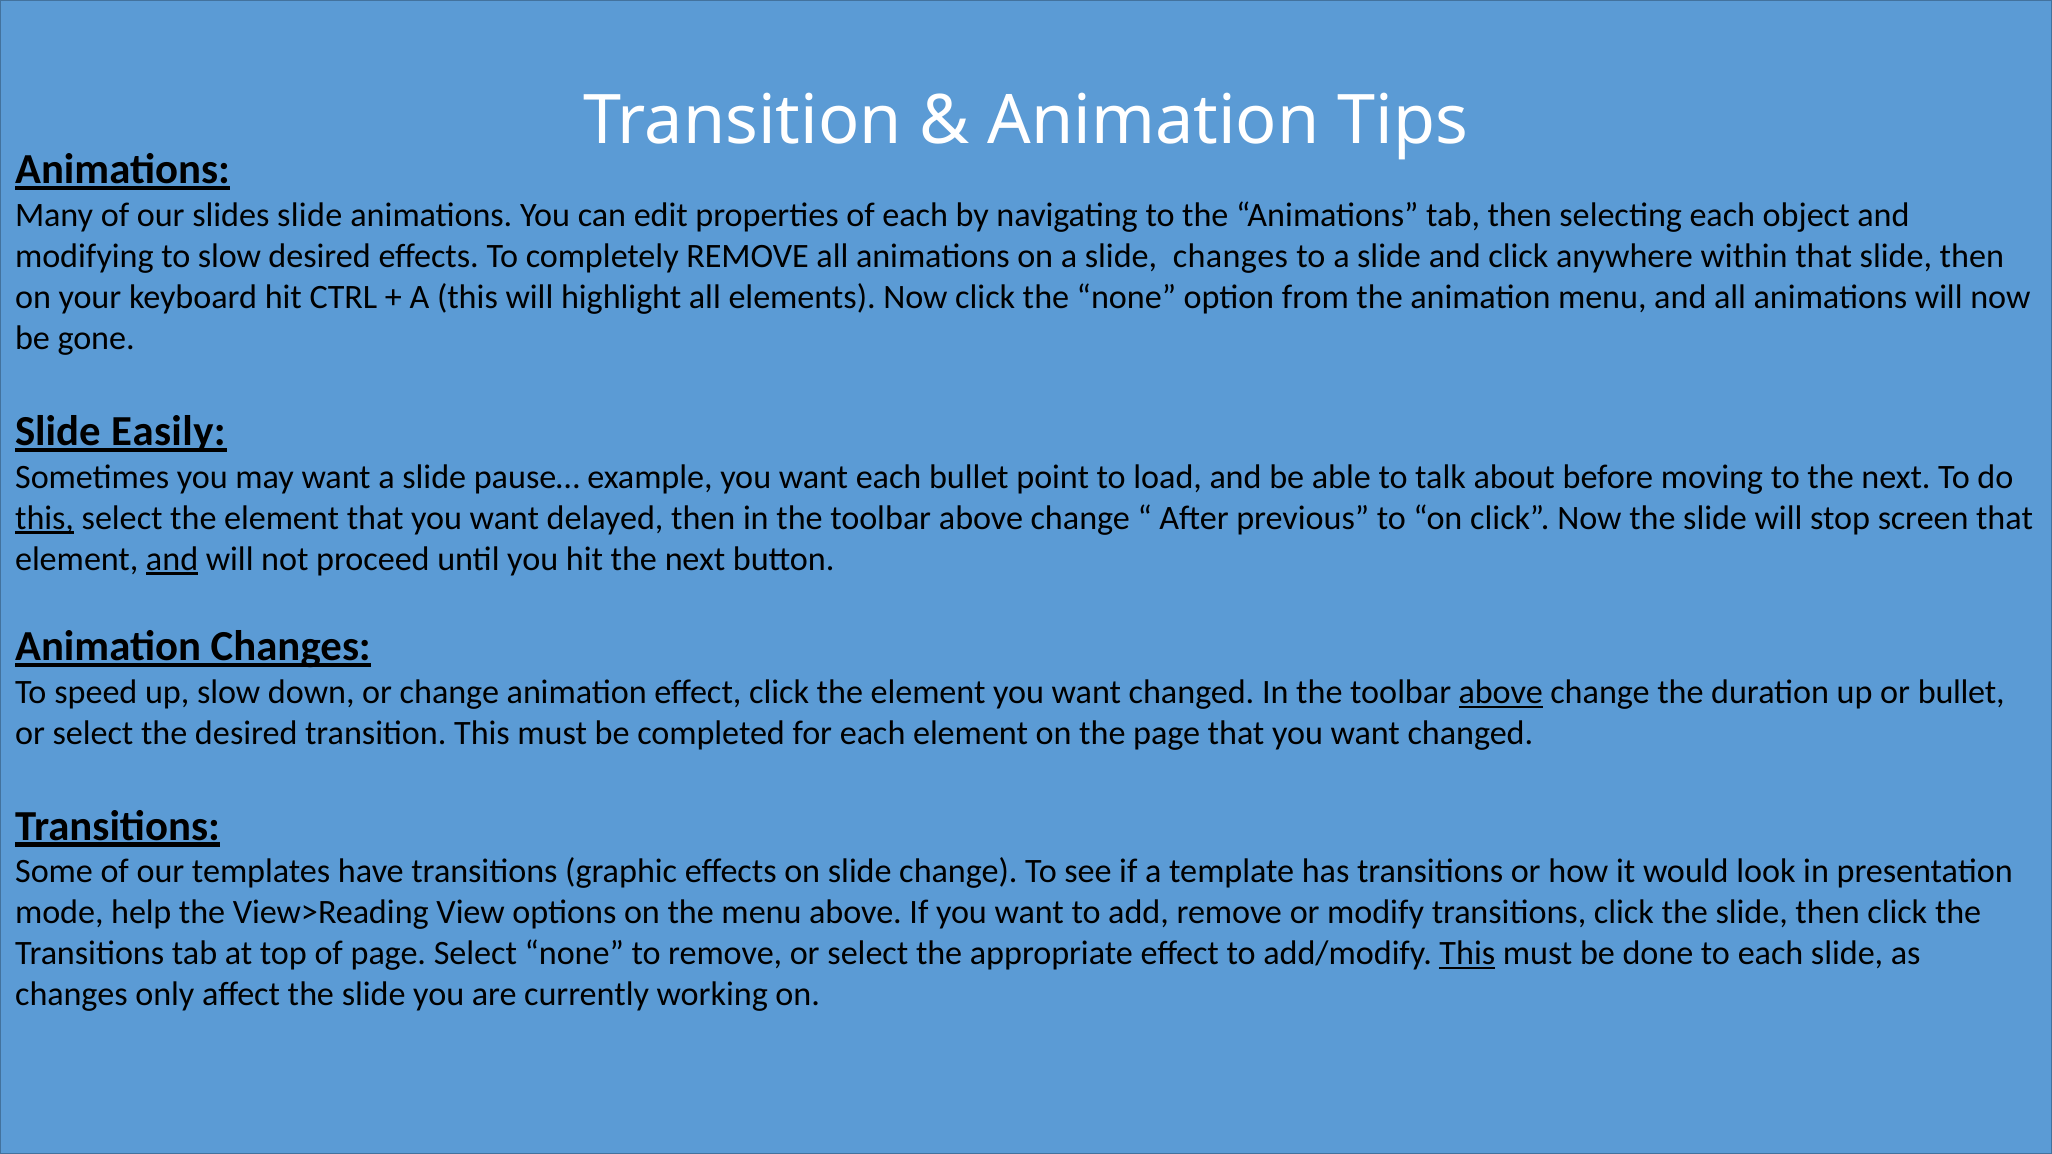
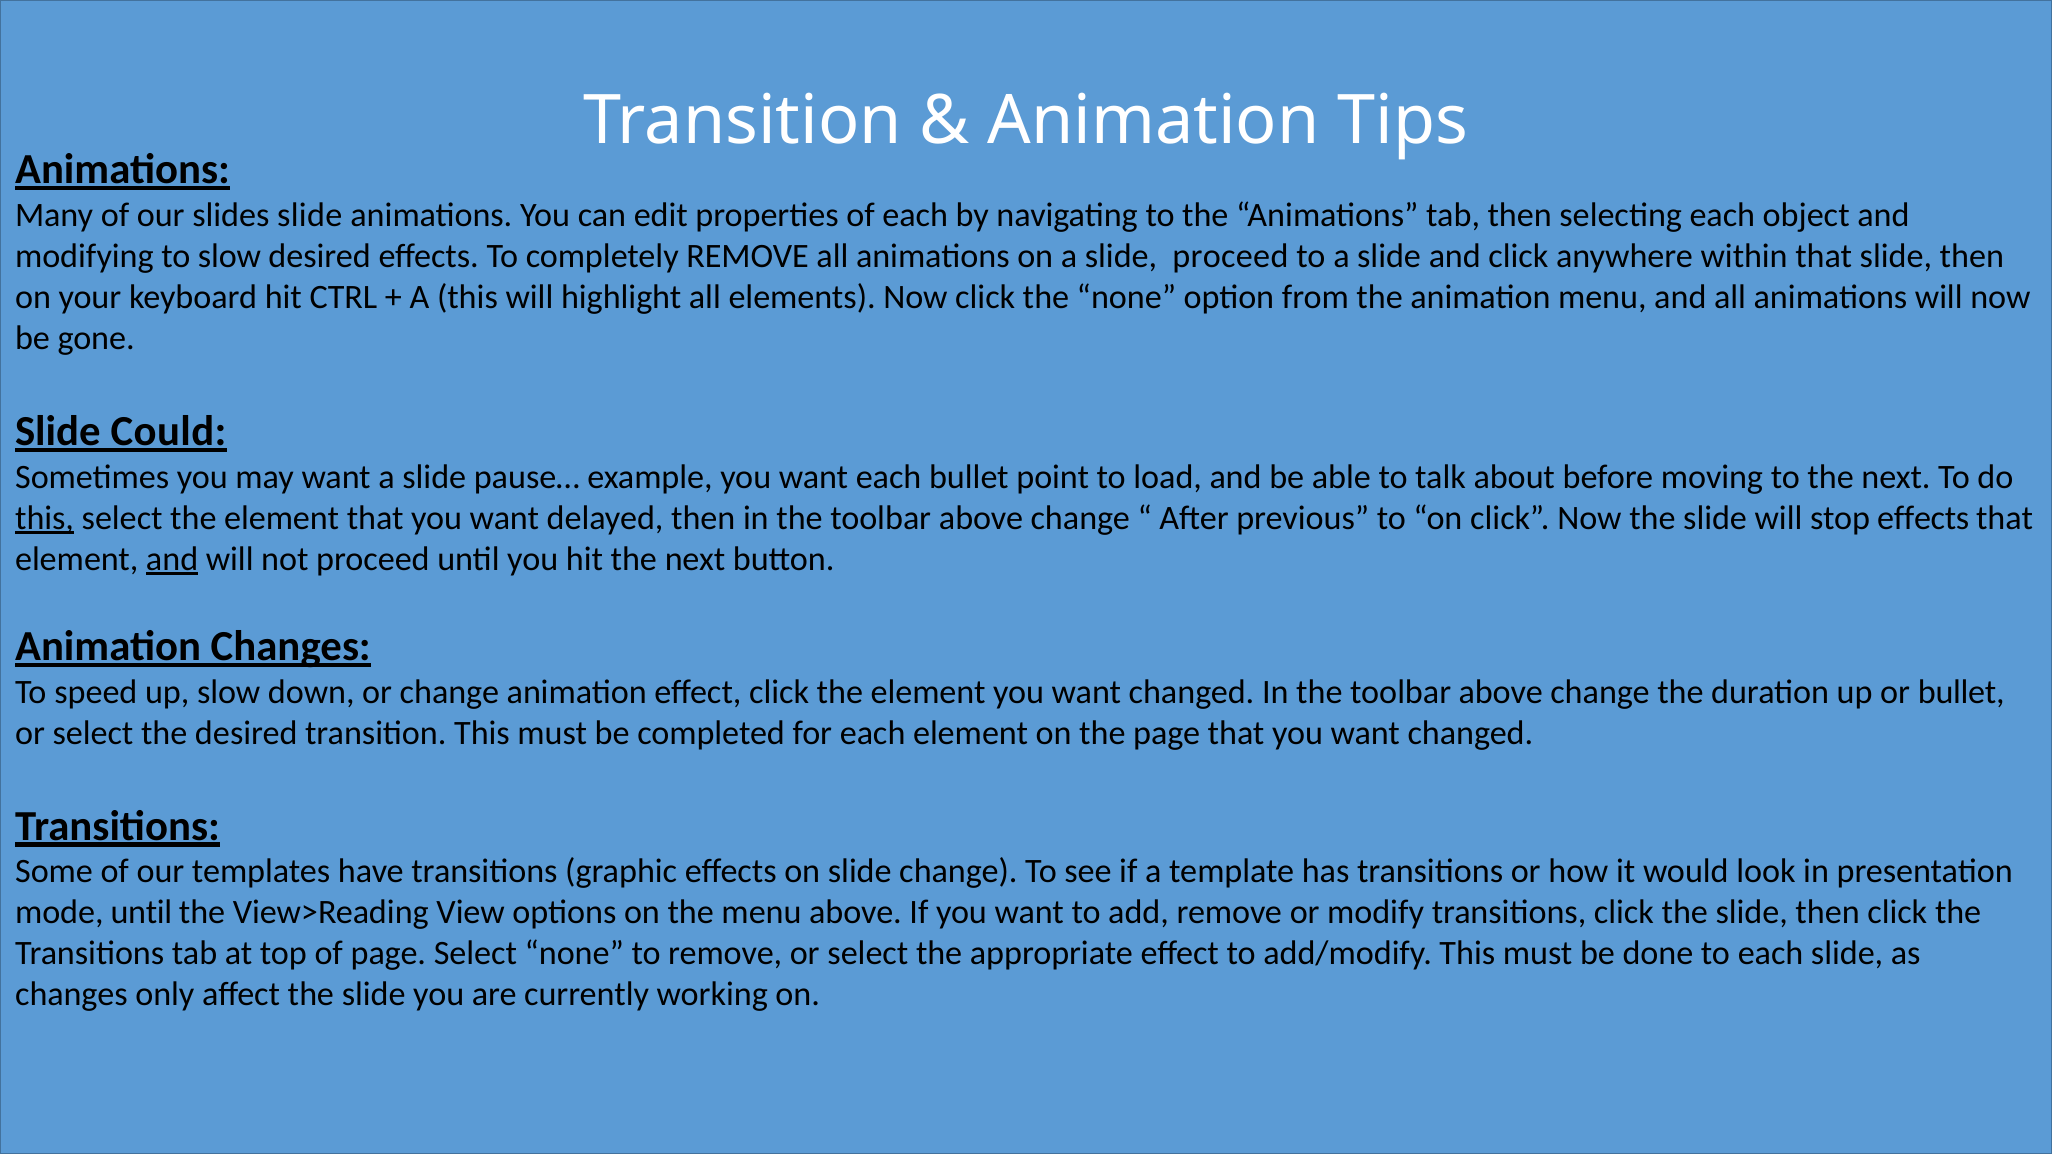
slide changes: changes -> proceed
Easily: Easily -> Could
stop screen: screen -> effects
above at (1501, 692) underline: present -> none
mode help: help -> until
This at (1467, 954) underline: present -> none
